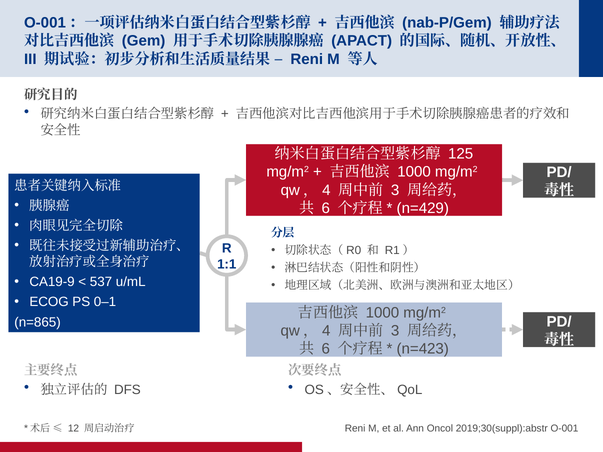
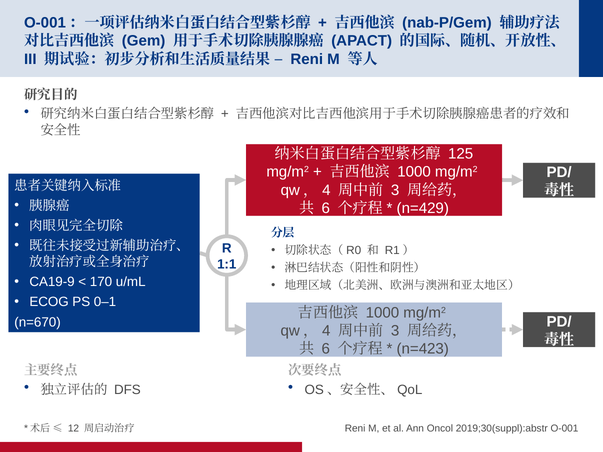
537: 537 -> 170
n=865: n=865 -> n=670
